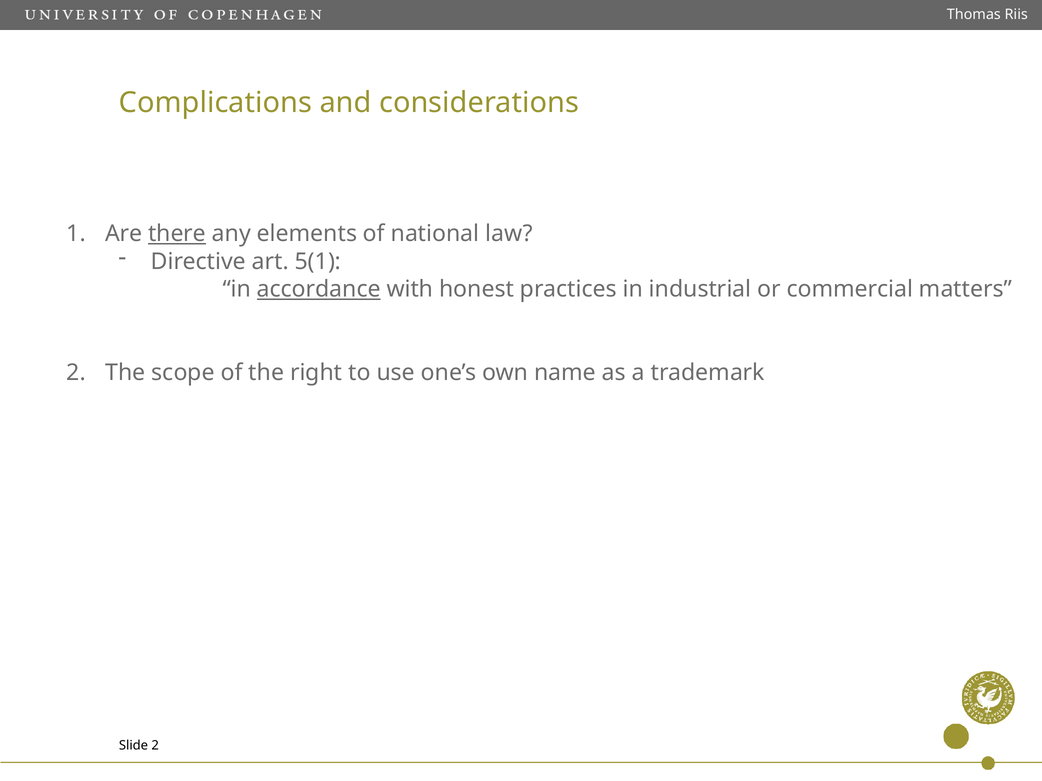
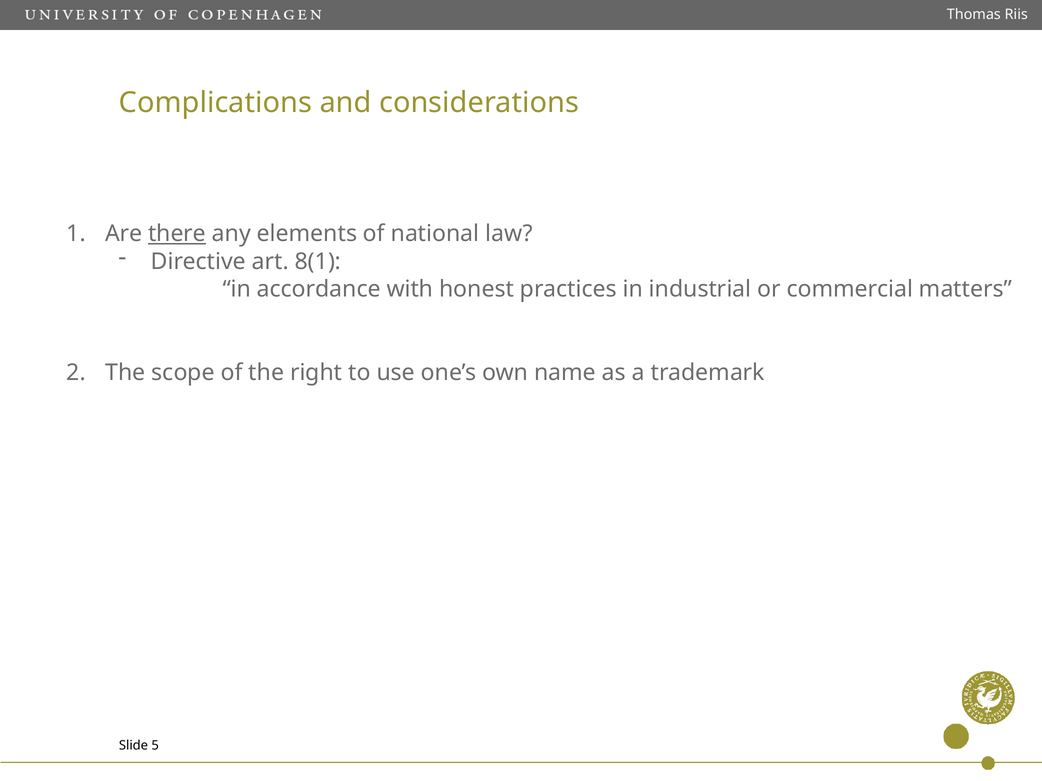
5(1: 5(1 -> 8(1
accordance underline: present -> none
Slide 2: 2 -> 5
